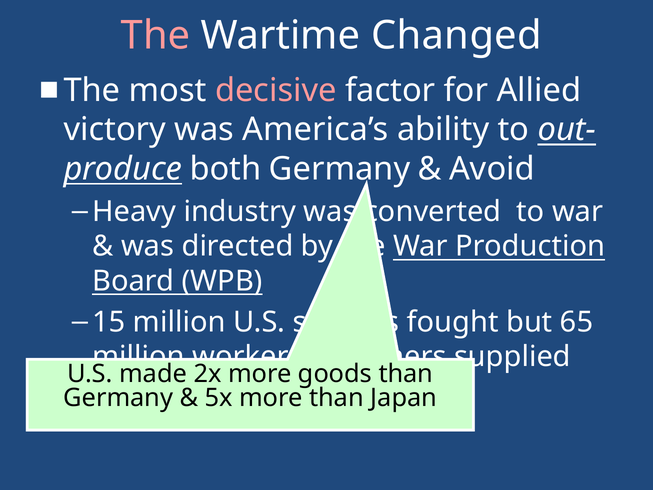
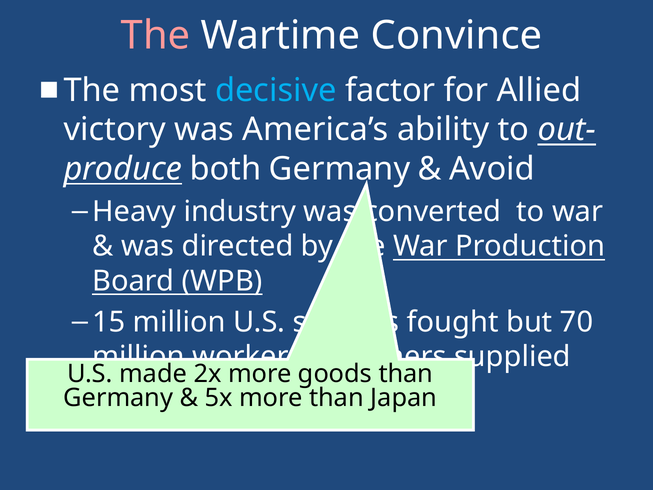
Changed: Changed -> Convince
decisive colour: pink -> light blue
65: 65 -> 70
